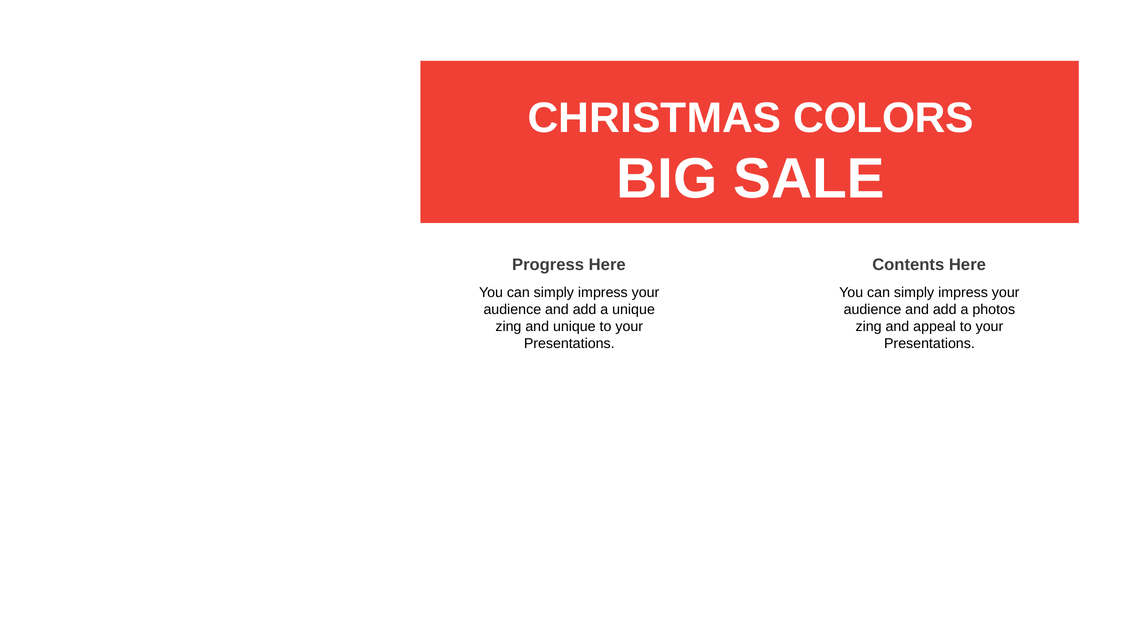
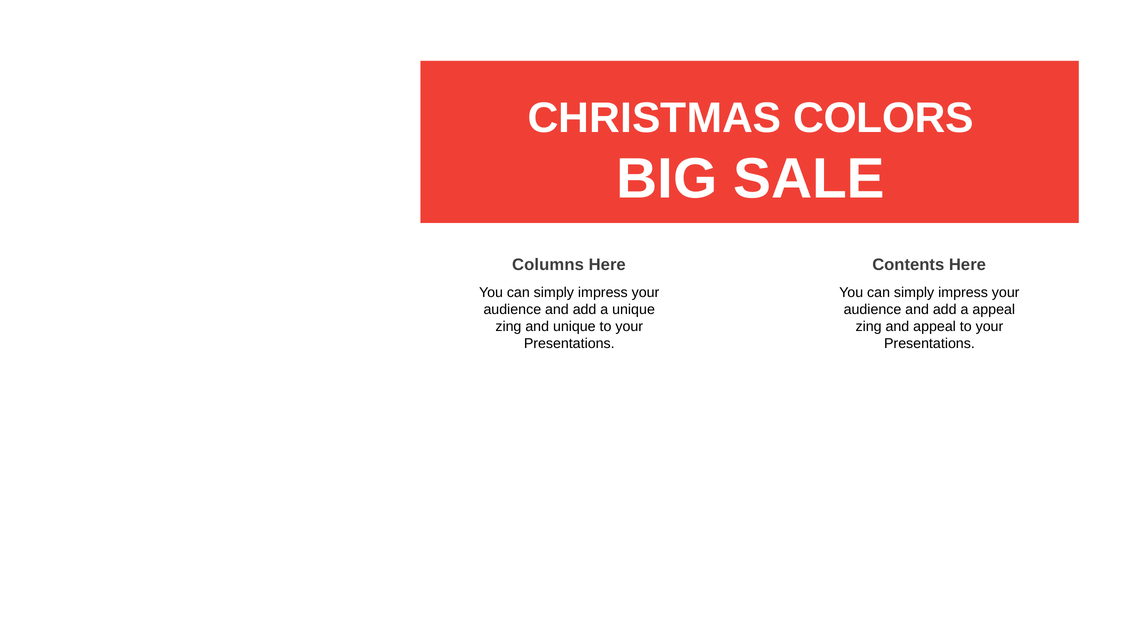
Progress: Progress -> Columns
a photos: photos -> appeal
